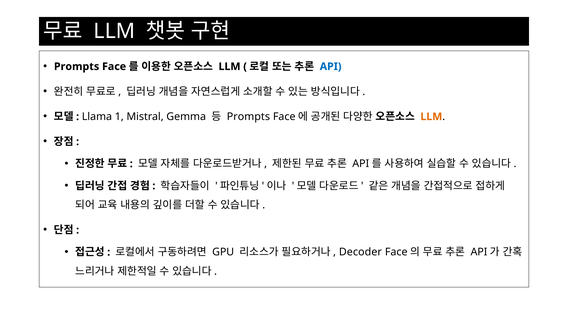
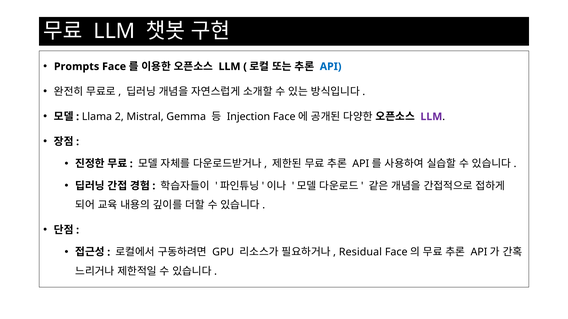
1: 1 -> 2
Prompts at (248, 117): Prompts -> Injection
LLM at (431, 117) colour: orange -> purple
Decoder: Decoder -> Residual
